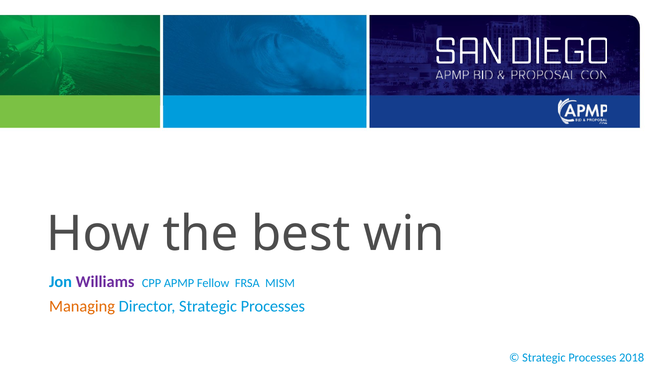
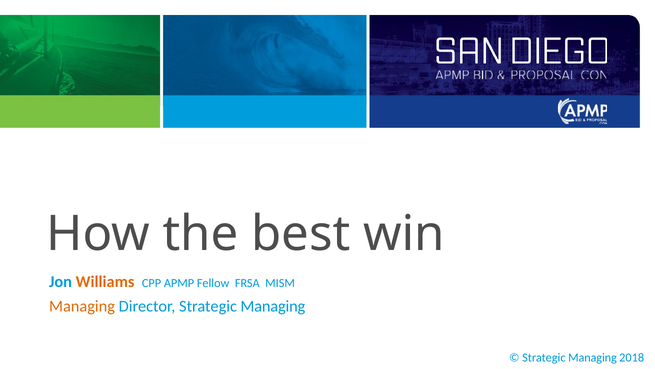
Williams colour: purple -> orange
Director Strategic Processes: Processes -> Managing
Processes at (592, 357): Processes -> Managing
